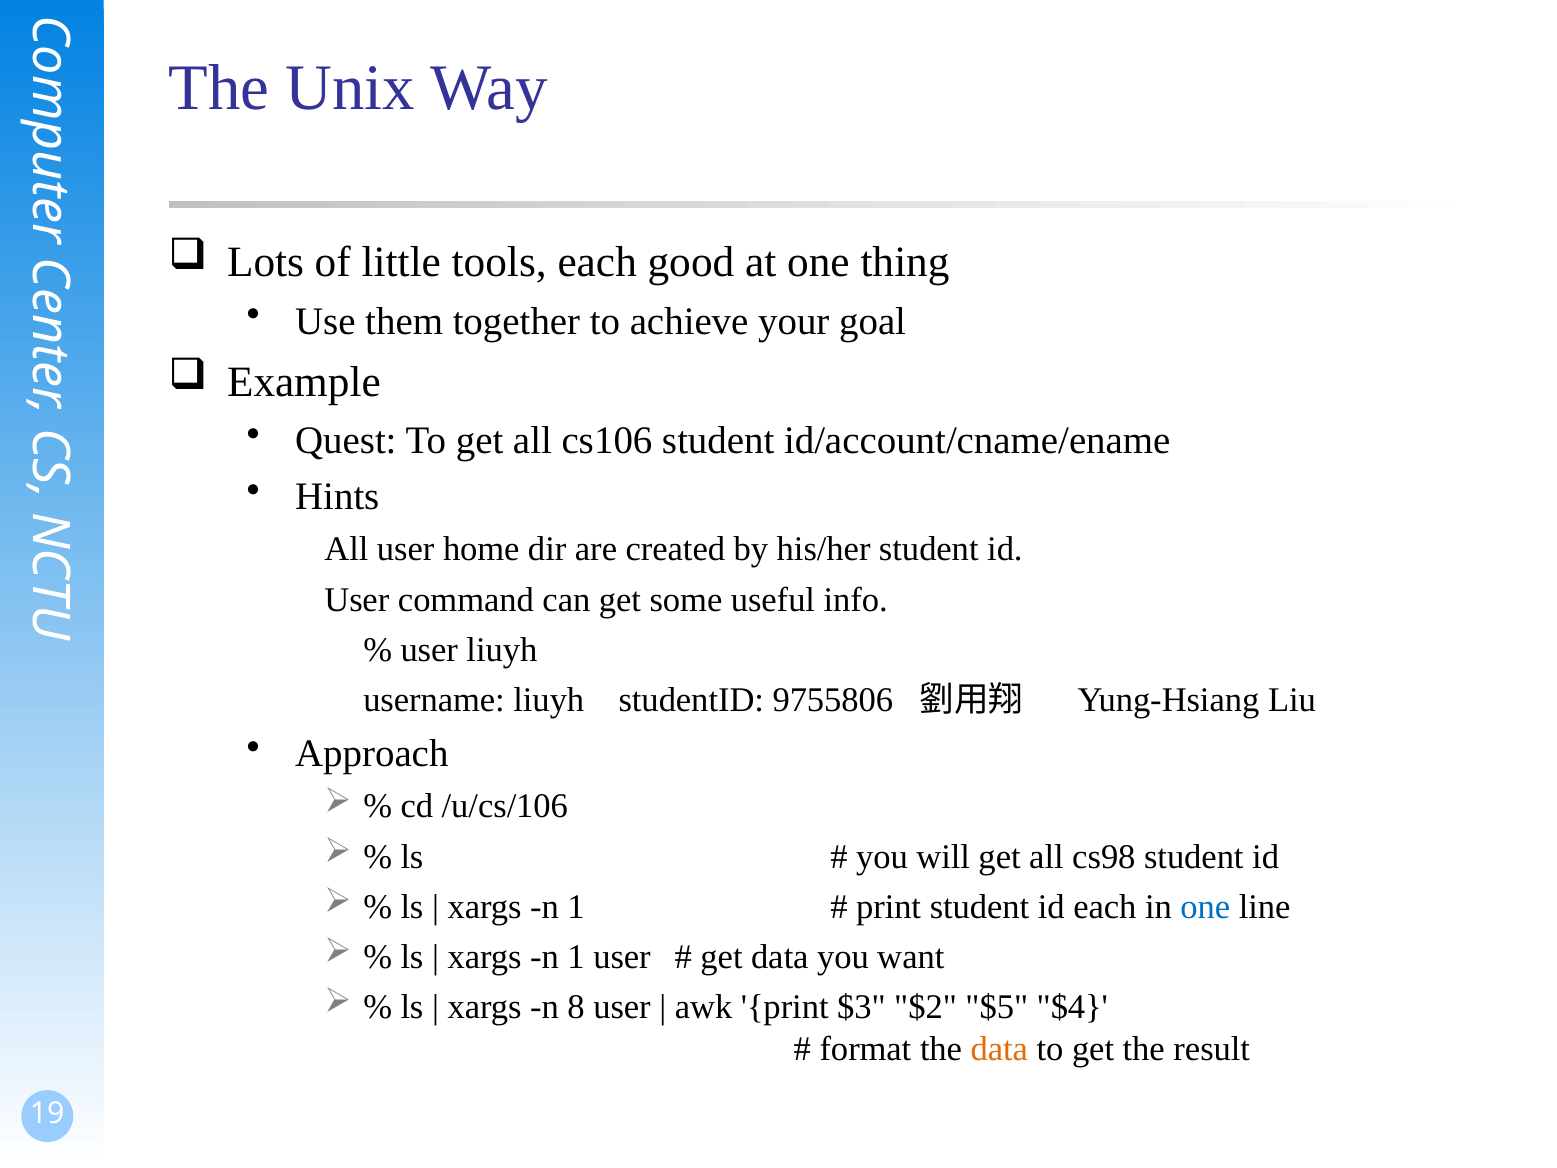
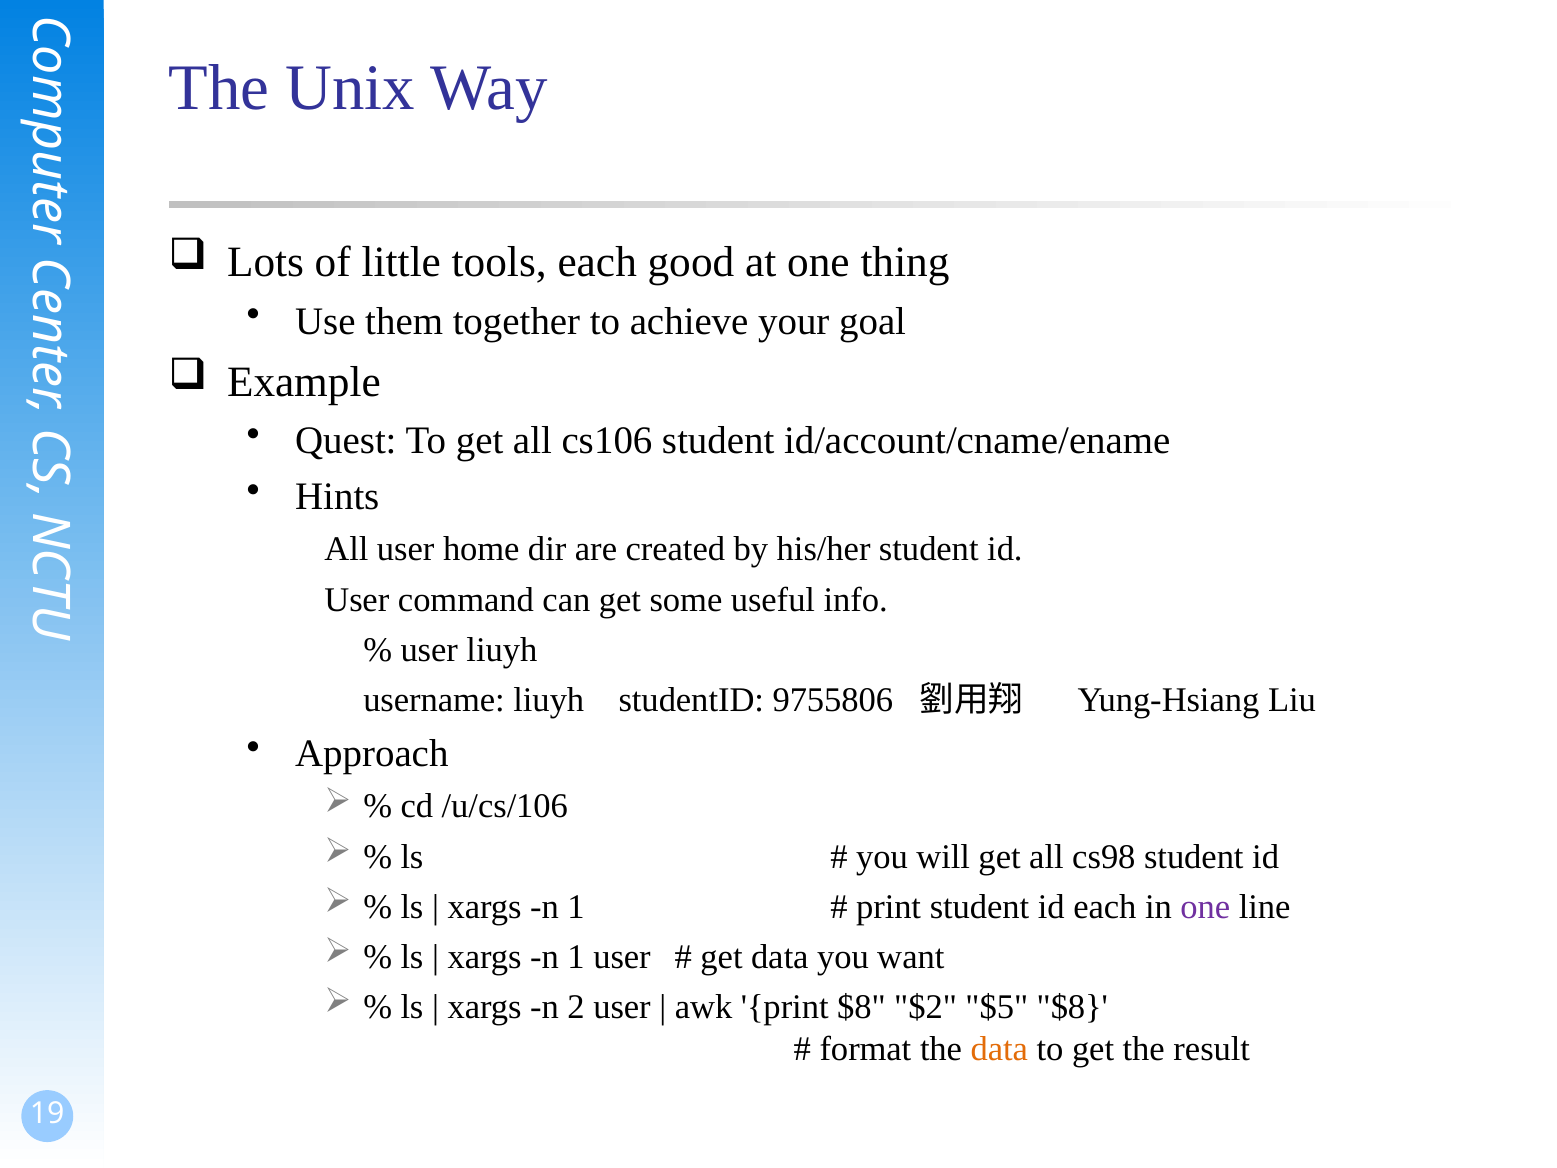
one at (1205, 907) colour: blue -> purple
8: 8 -> 2
print $3: $3 -> $8
$5 $4: $4 -> $8
